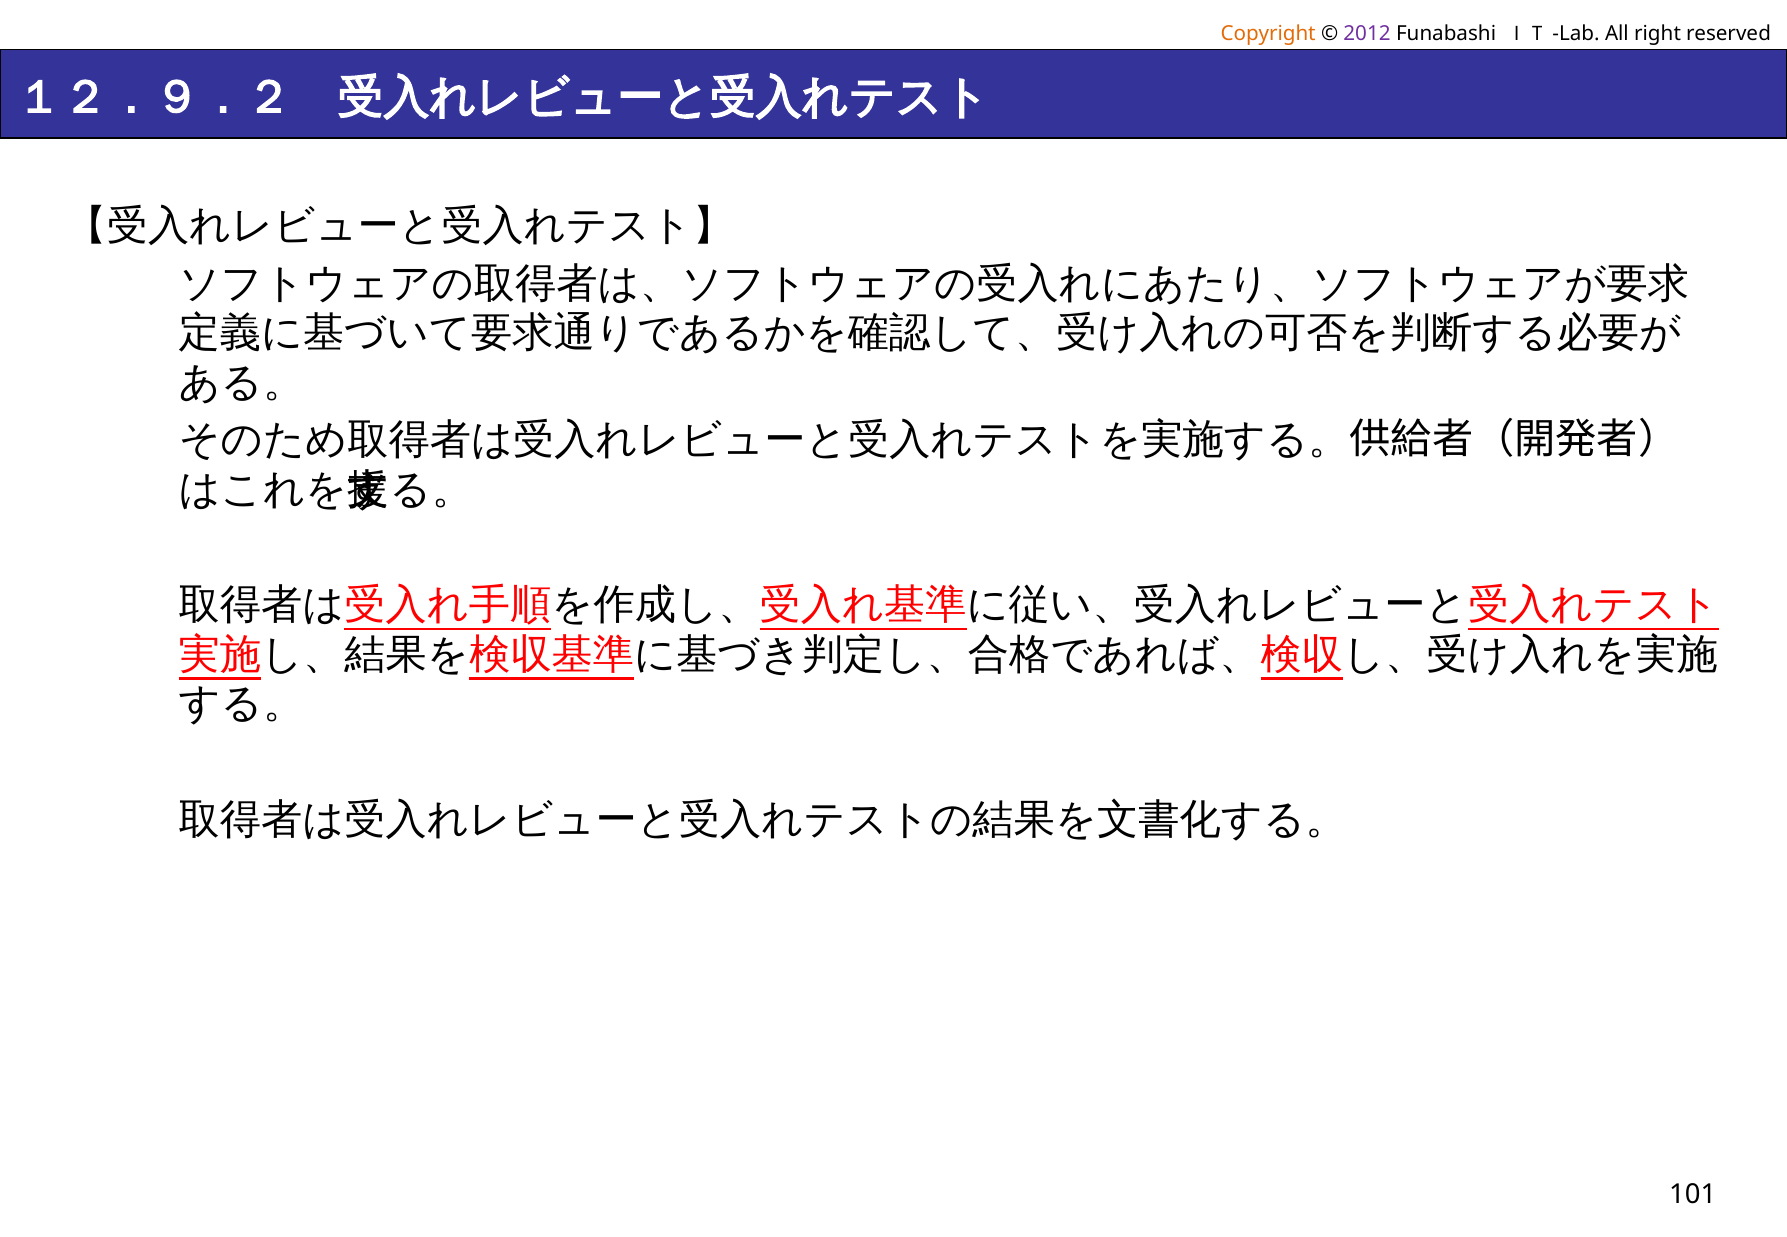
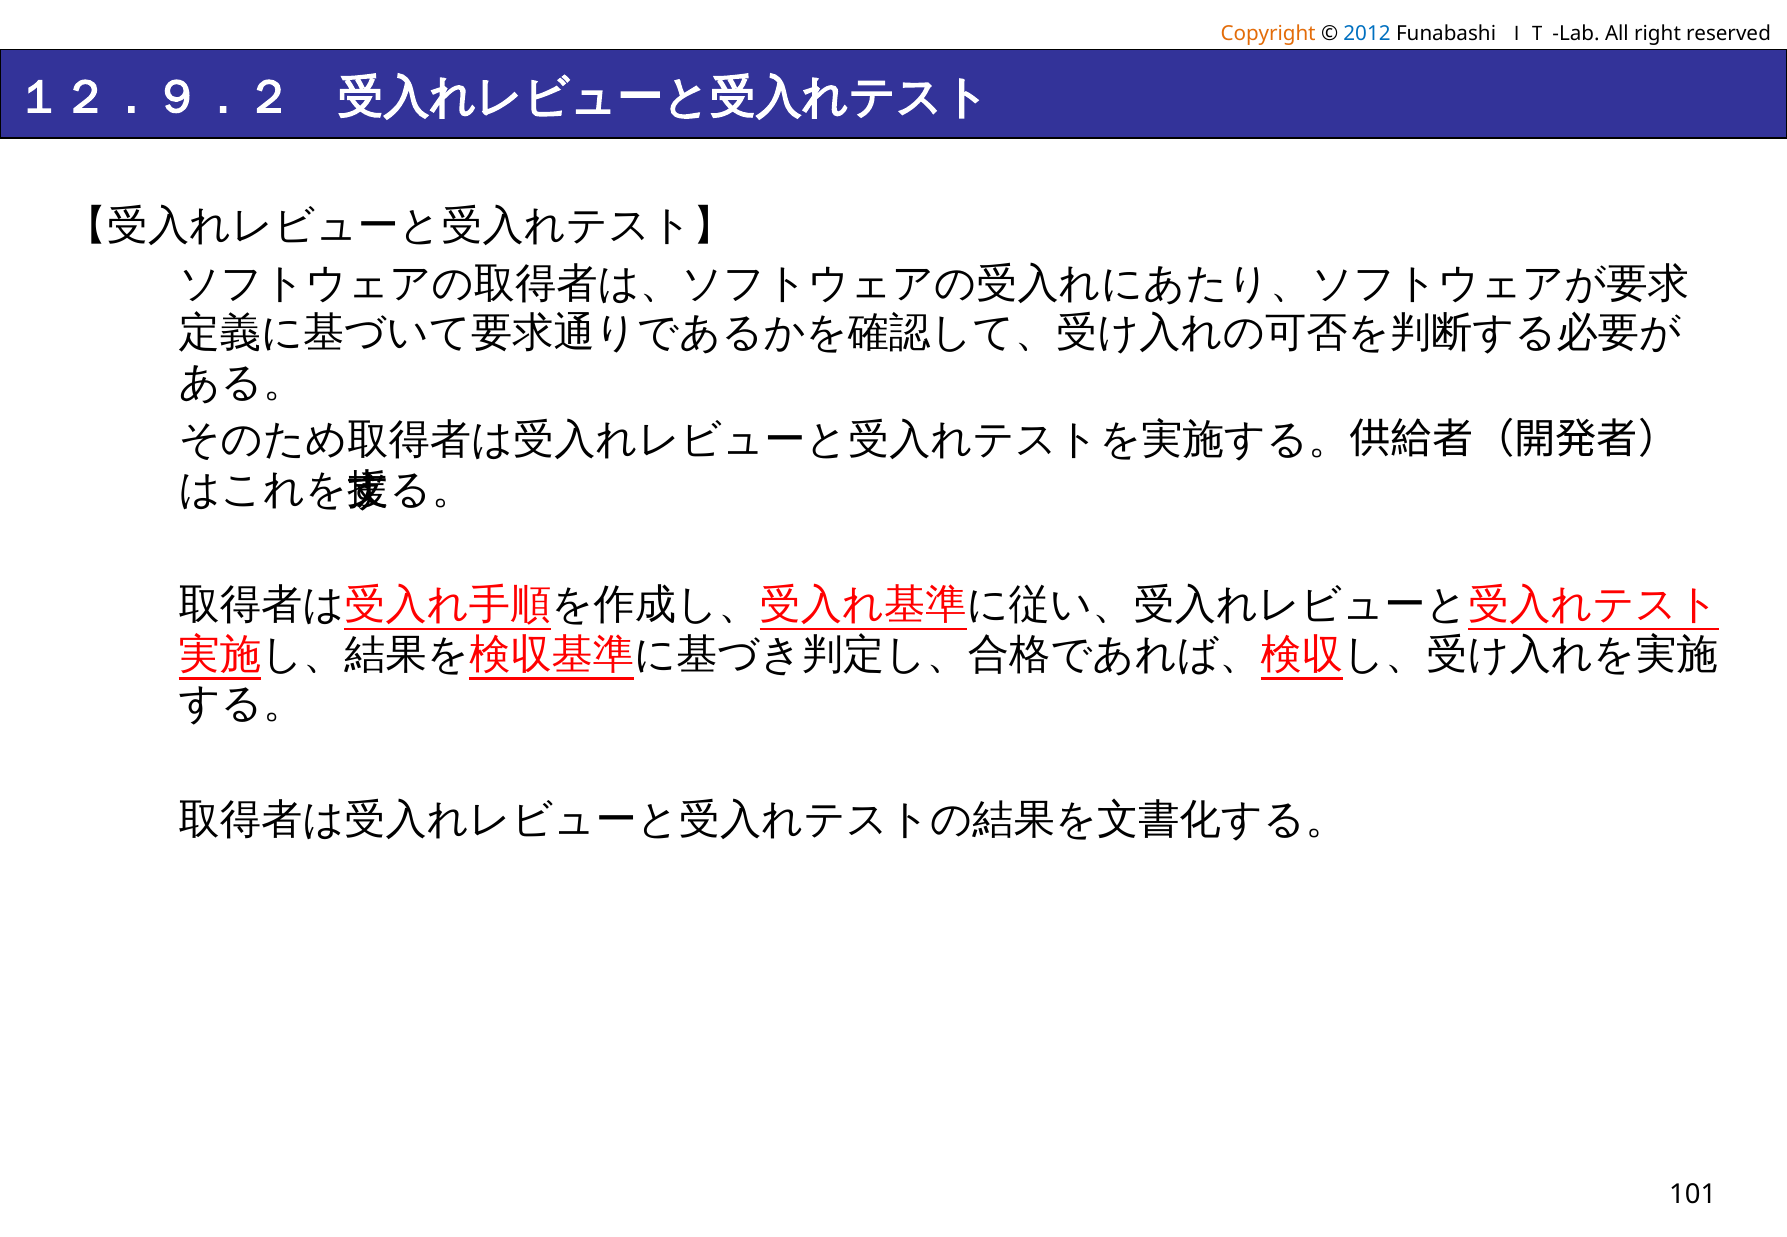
2012 colour: purple -> blue
